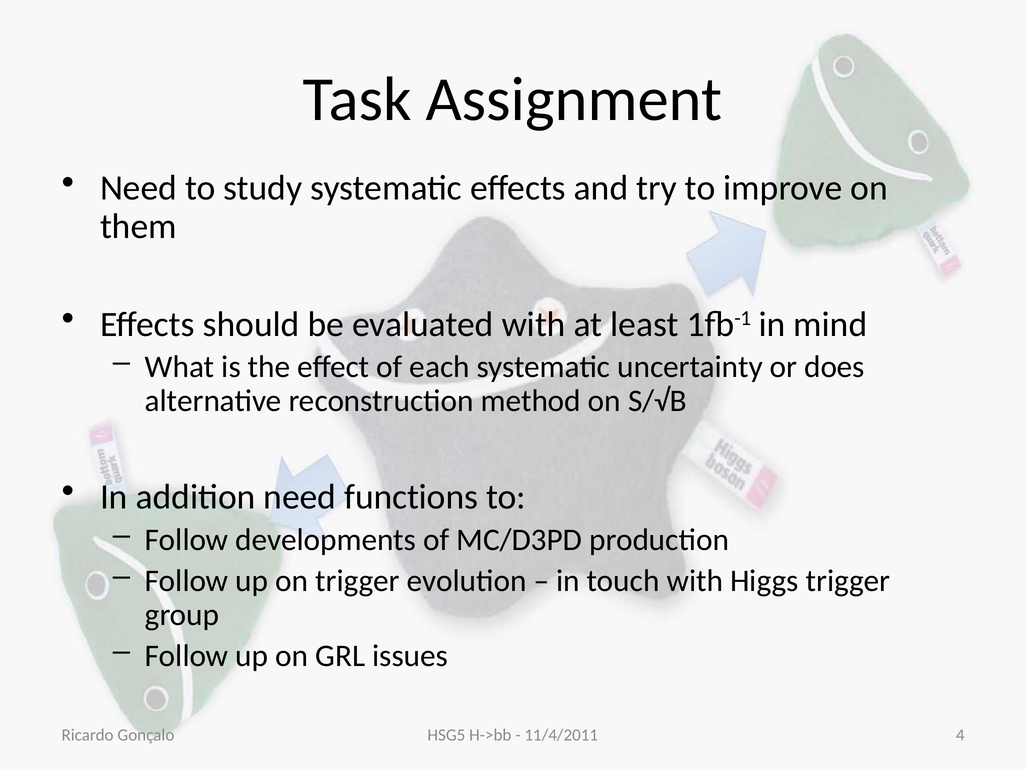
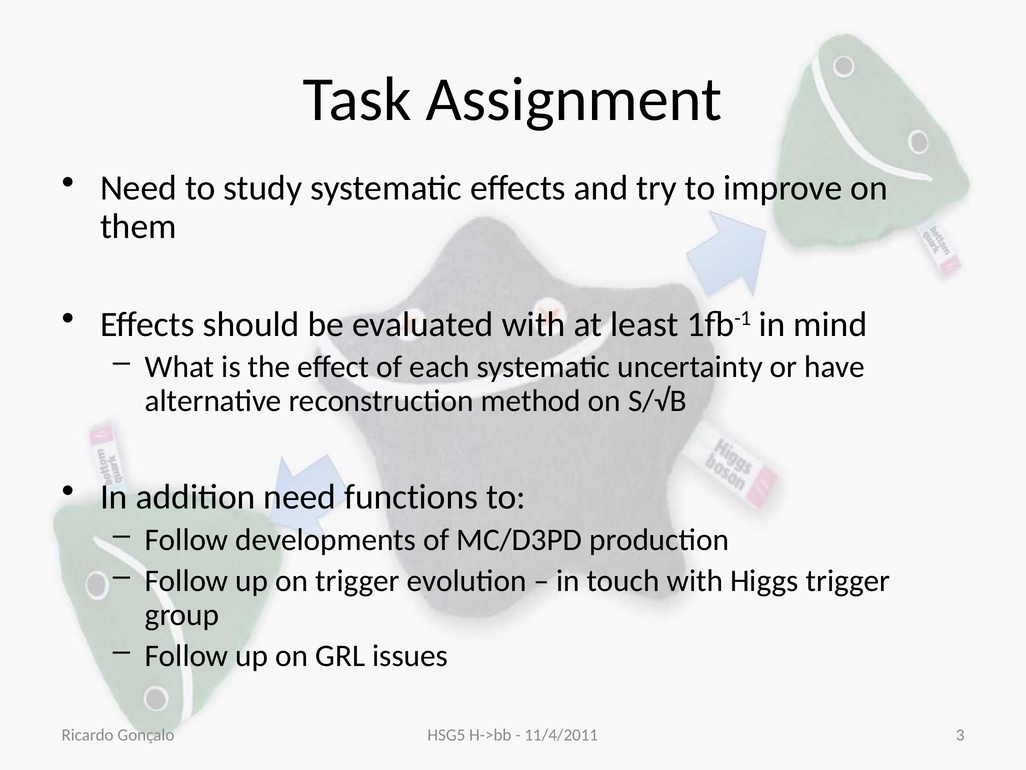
does: does -> have
4: 4 -> 3
